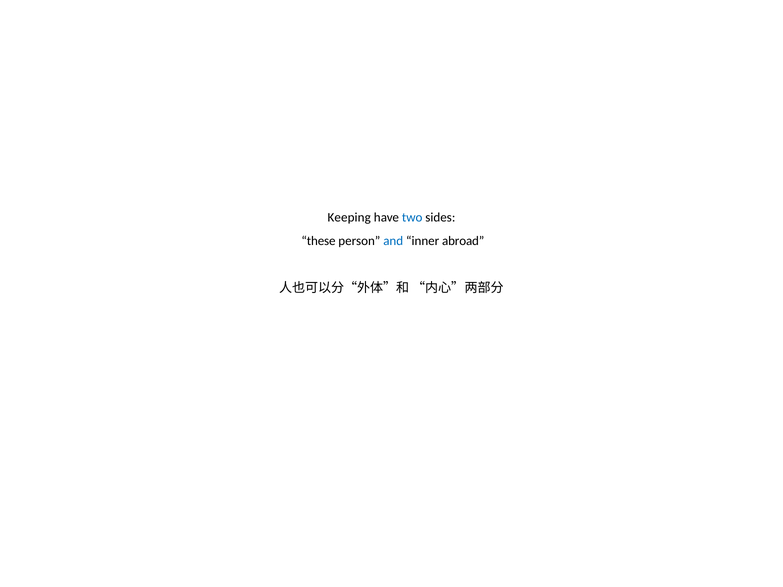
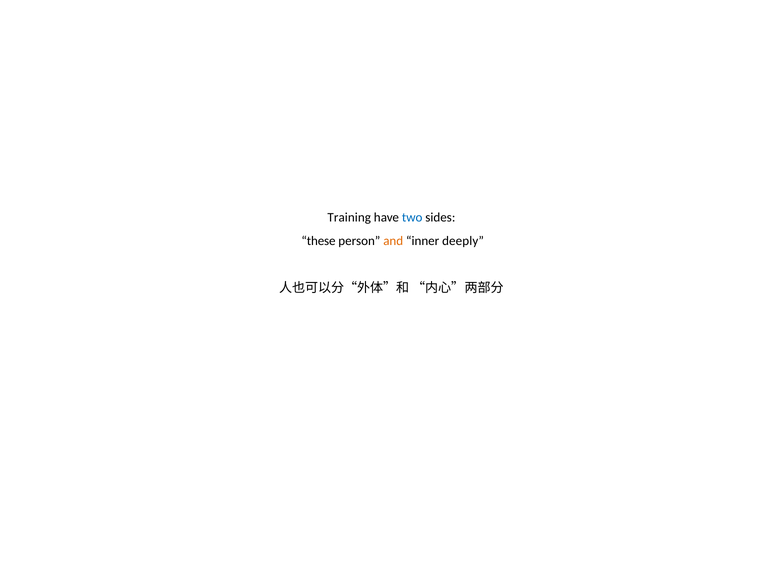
Keeping: Keeping -> Training
and colour: blue -> orange
abroad: abroad -> deeply
